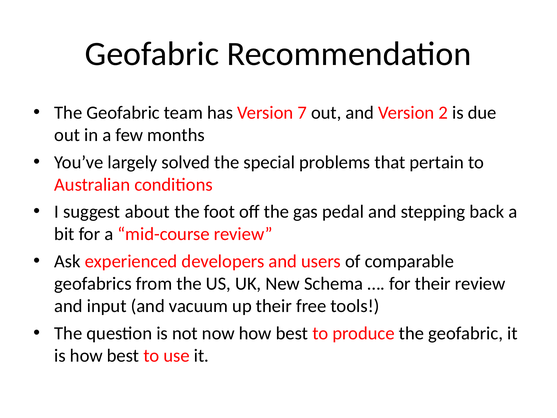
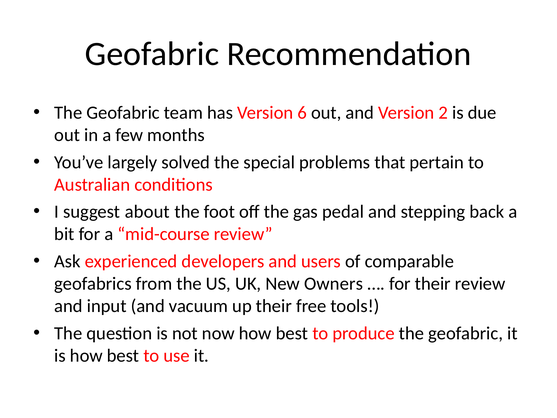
7: 7 -> 6
Schema: Schema -> Owners
